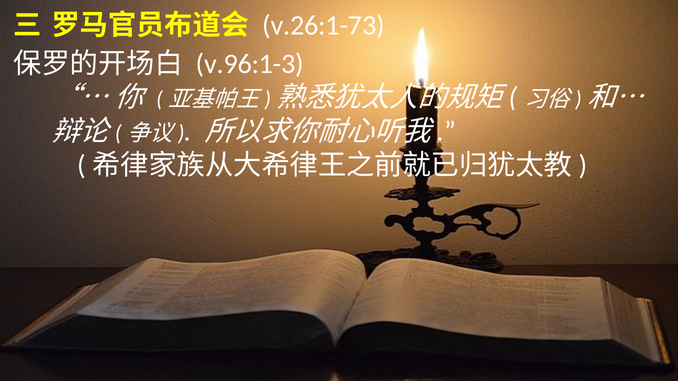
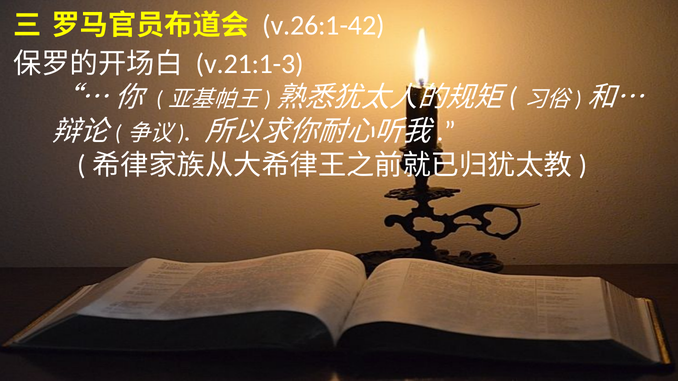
v.26:1-73: v.26:1-73 -> v.26:1-42
v.96:1-3: v.96:1-3 -> v.21:1-3
